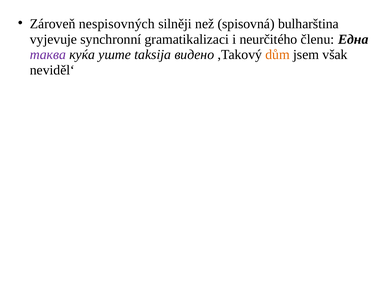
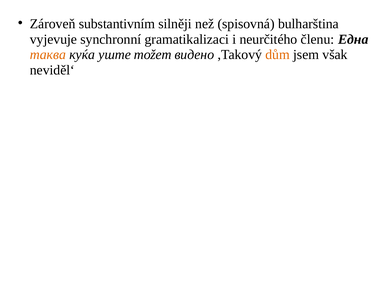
nespisovných: nespisovných -> substantivním
таква colour: purple -> orange
taksija: taksija -> možem
